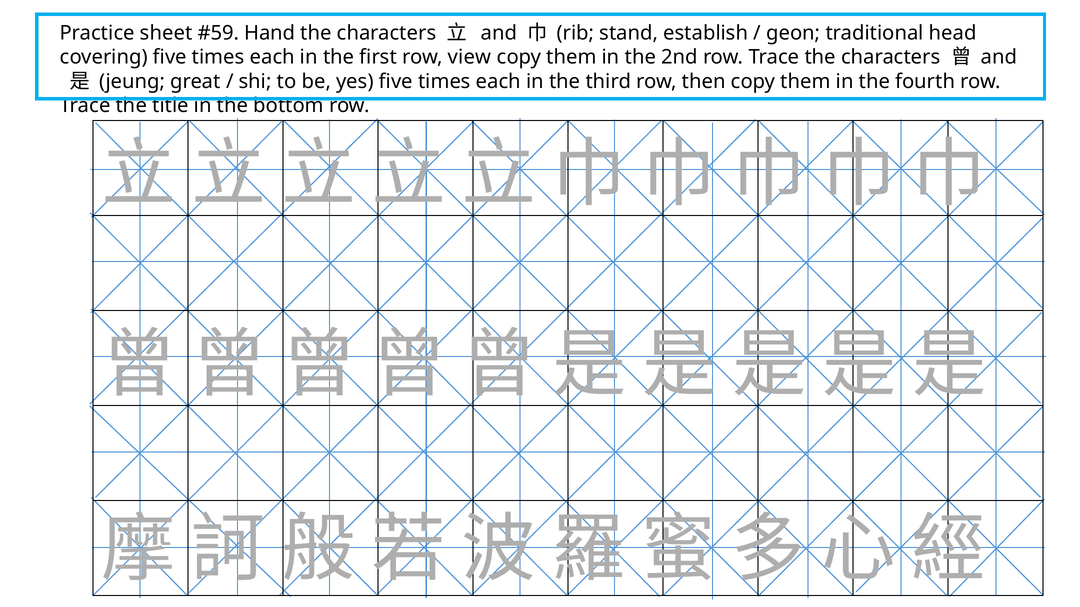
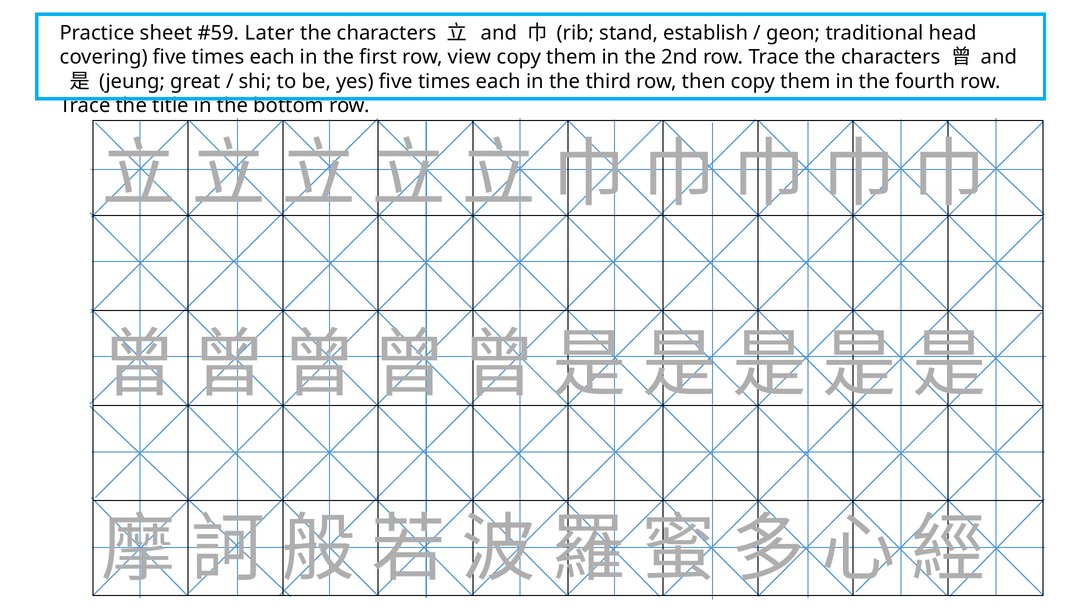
Hand: Hand -> Later
